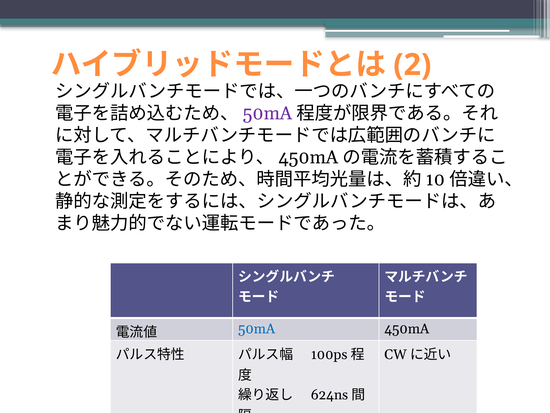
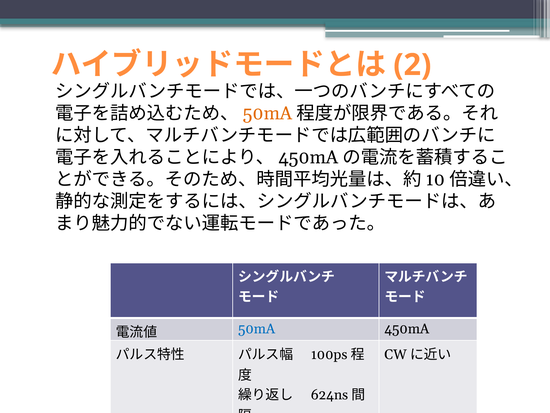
50mA at (268, 113) colour: purple -> orange
